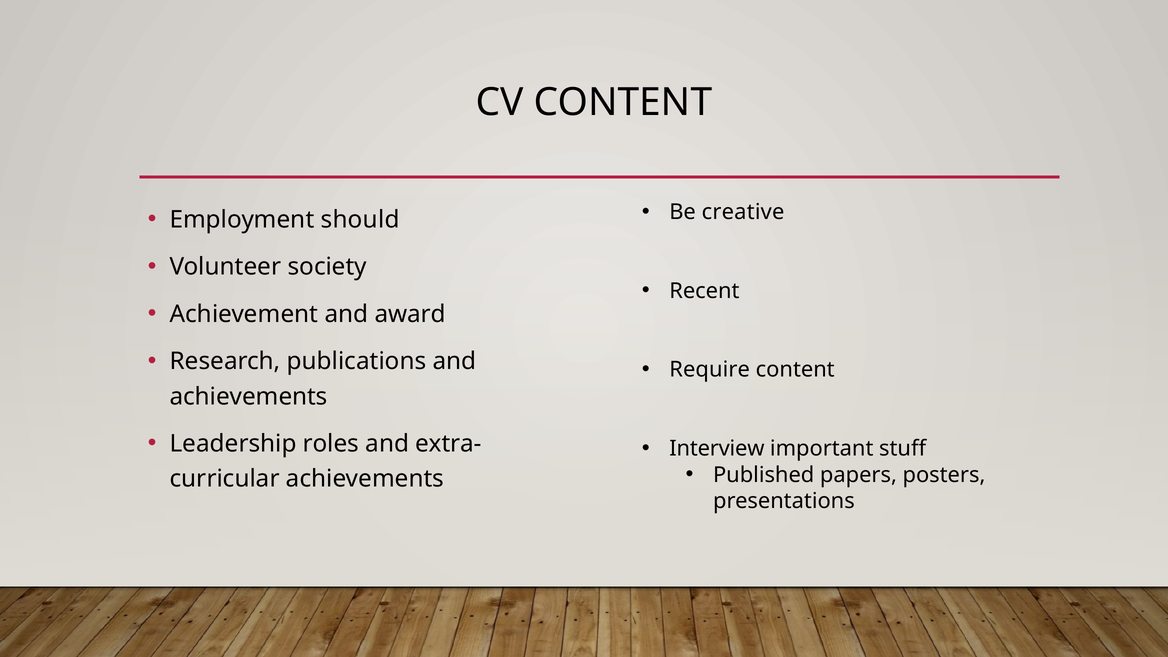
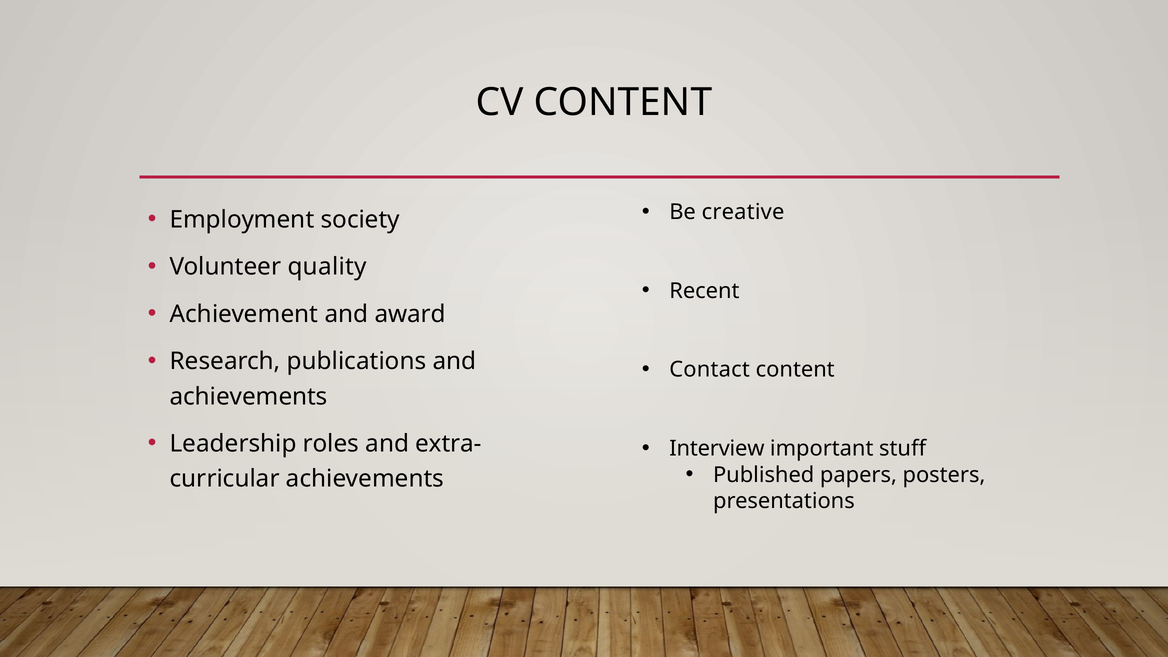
should: should -> society
society: society -> quality
Require: Require -> Contact
